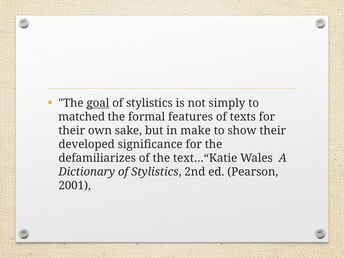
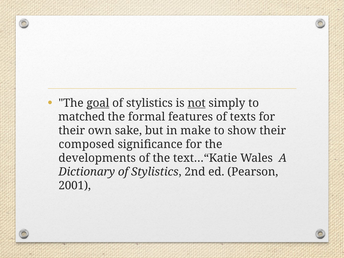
not underline: none -> present
developed: developed -> composed
defamiliarizes: defamiliarizes -> developments
